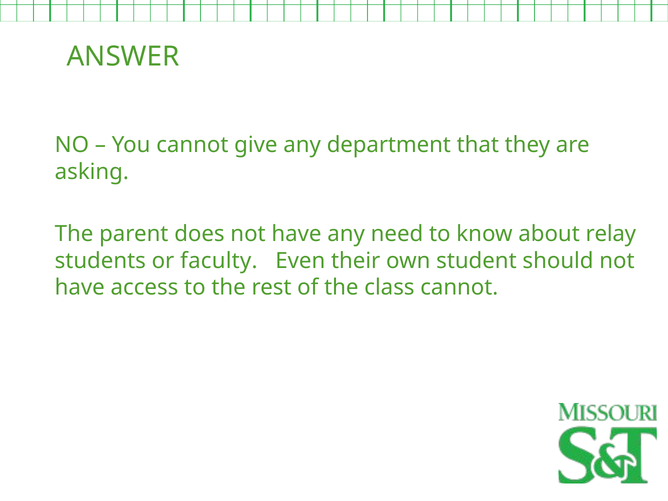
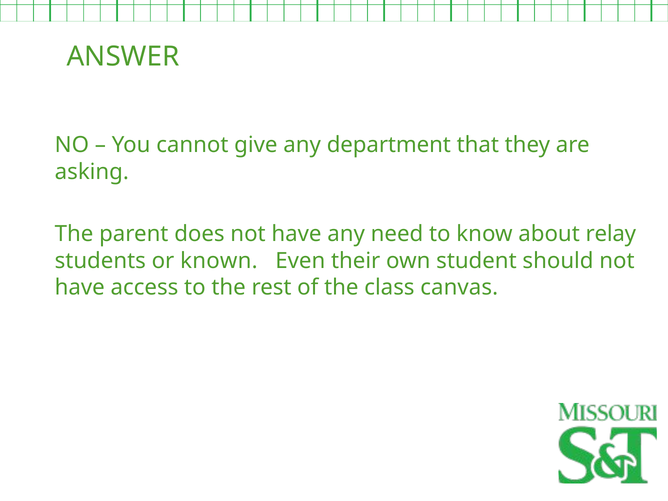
faculty: faculty -> known
class cannot: cannot -> canvas
